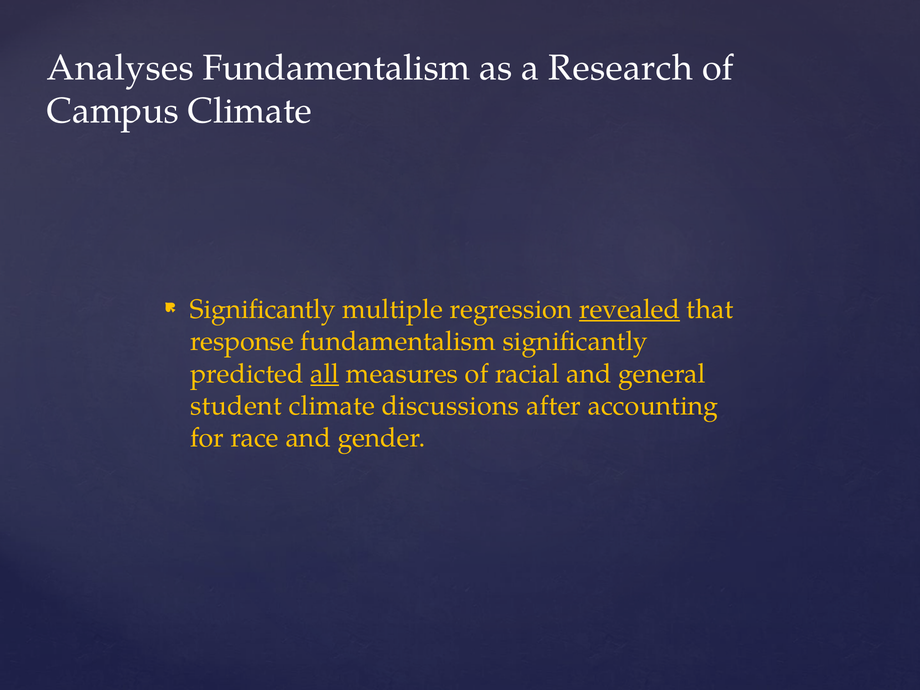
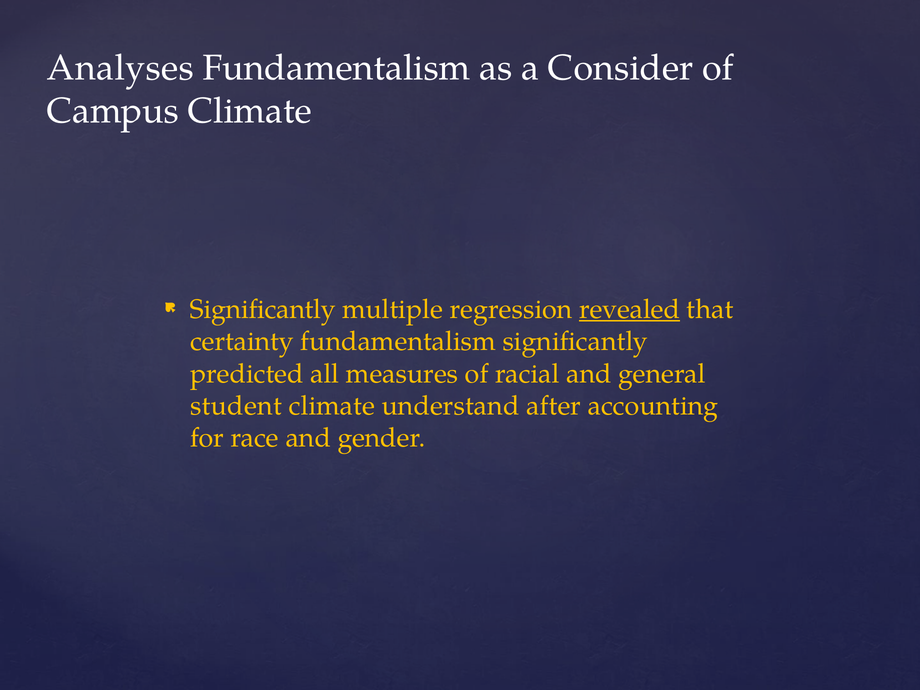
Research: Research -> Consider
response: response -> certainty
all underline: present -> none
discussions: discussions -> understand
